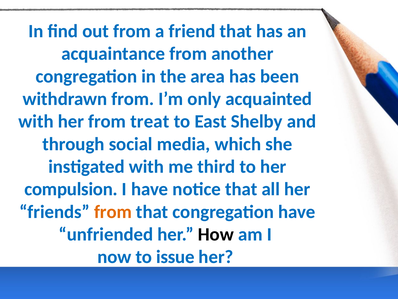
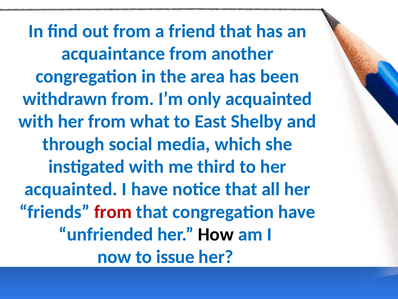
treat: treat -> what
compulsion at (71, 189): compulsion -> acquainted
from at (113, 212) colour: orange -> red
